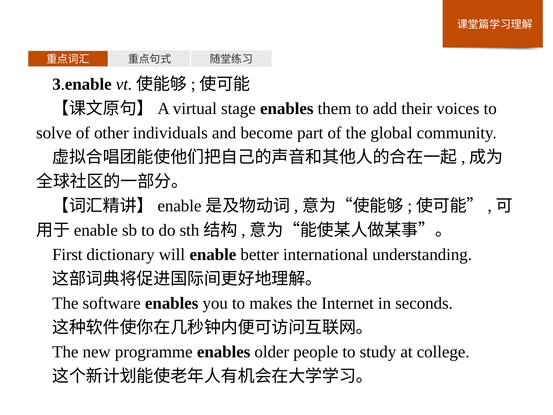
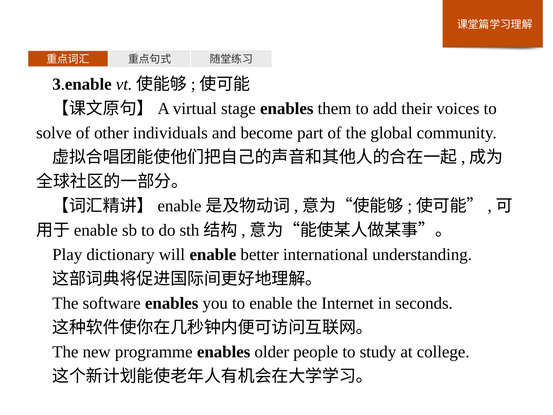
First: First -> Play
to makes: makes -> enable
